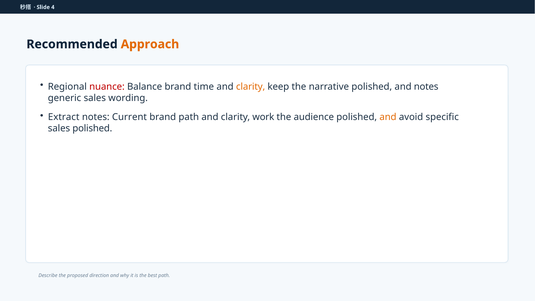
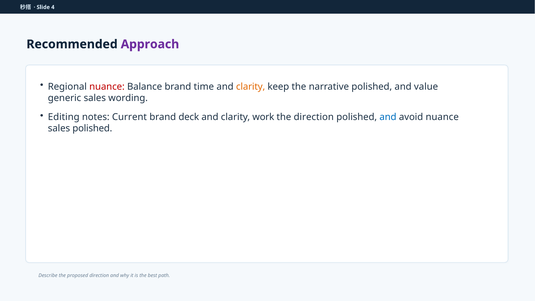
Approach colour: orange -> purple
and notes: notes -> value
Extract: Extract -> Editing
brand path: path -> deck
the audience: audience -> direction
and at (388, 117) colour: orange -> blue
avoid specific: specific -> nuance
